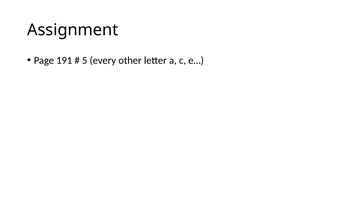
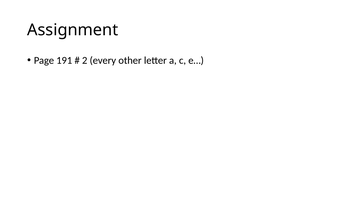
5: 5 -> 2
